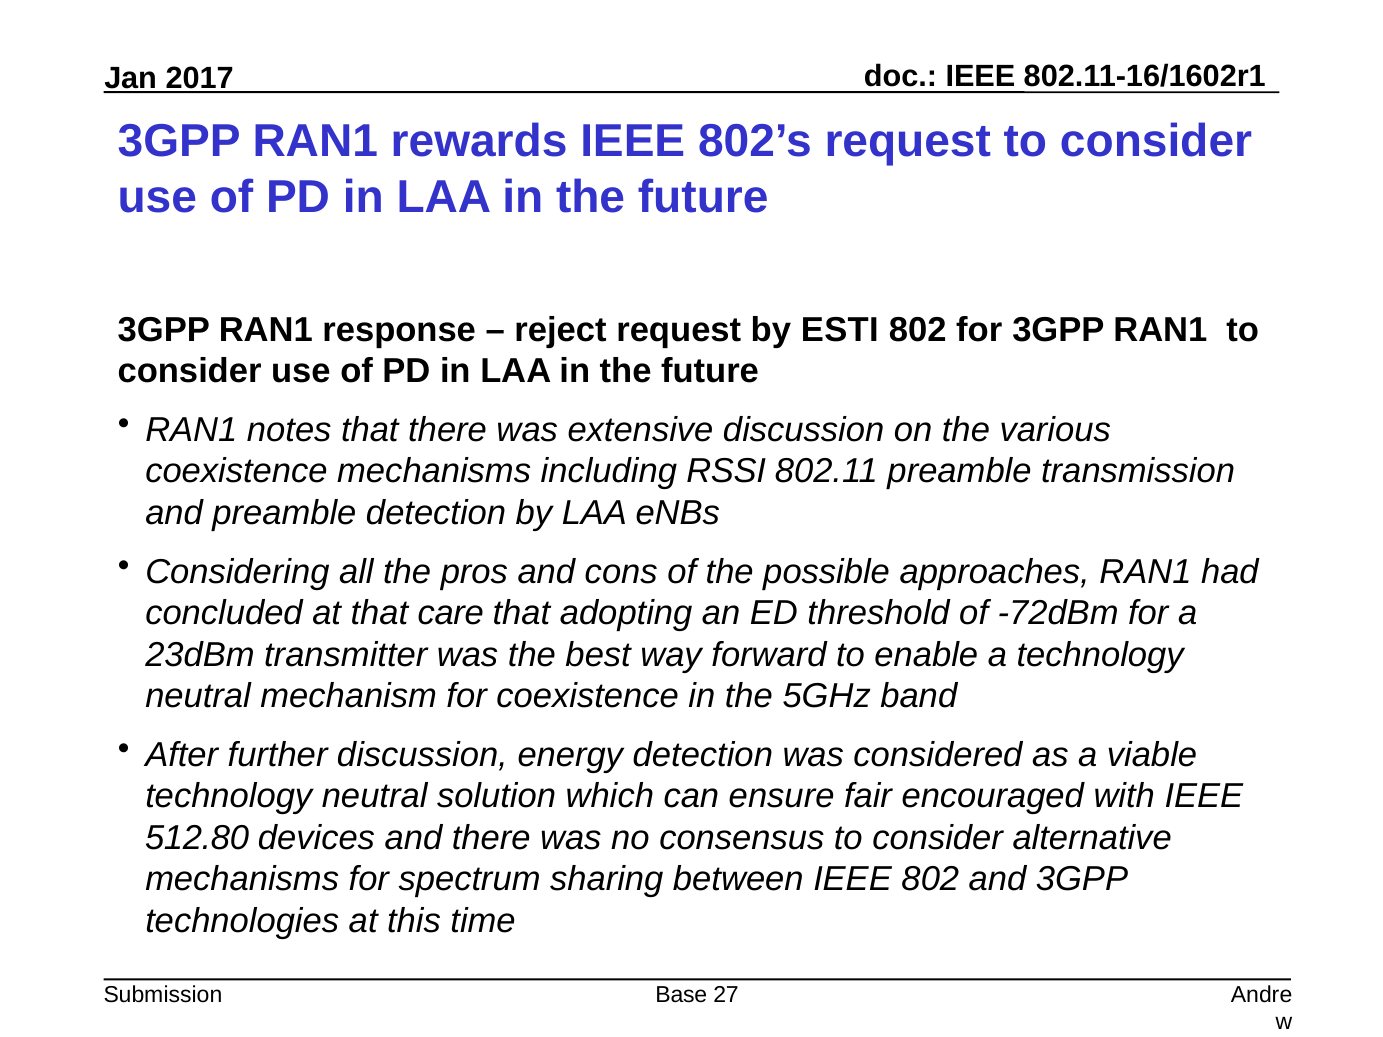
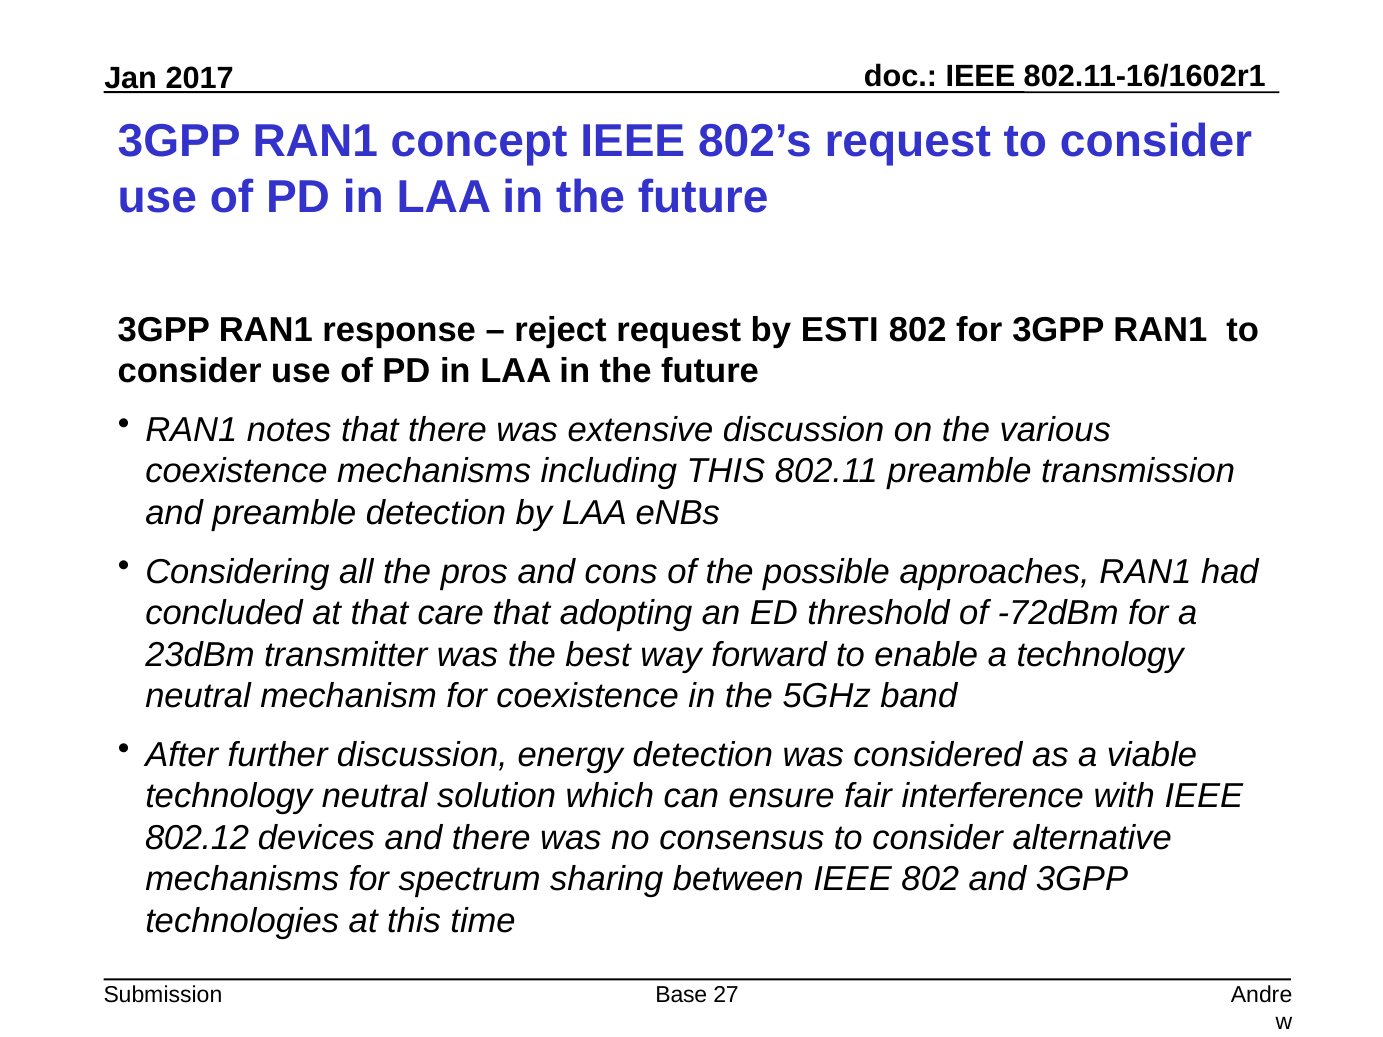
rewards: rewards -> concept
including RSSI: RSSI -> THIS
encouraged: encouraged -> interference
512.80: 512.80 -> 802.12
